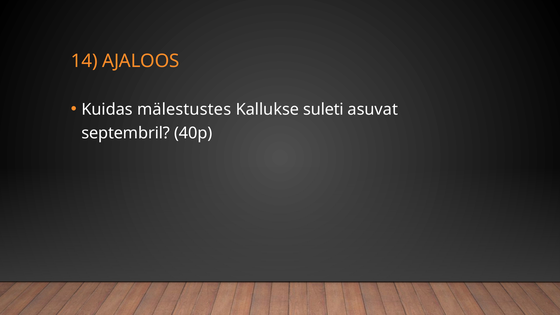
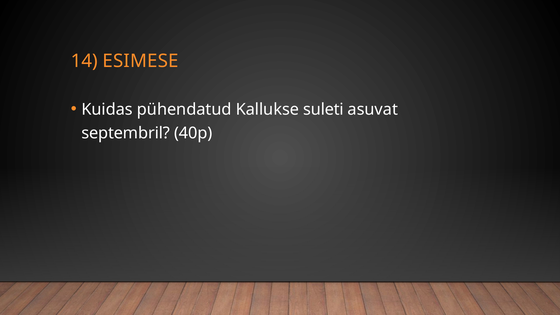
AJALOOS: AJALOOS -> ESIMESE
mälestustes: mälestustes -> pühendatud
